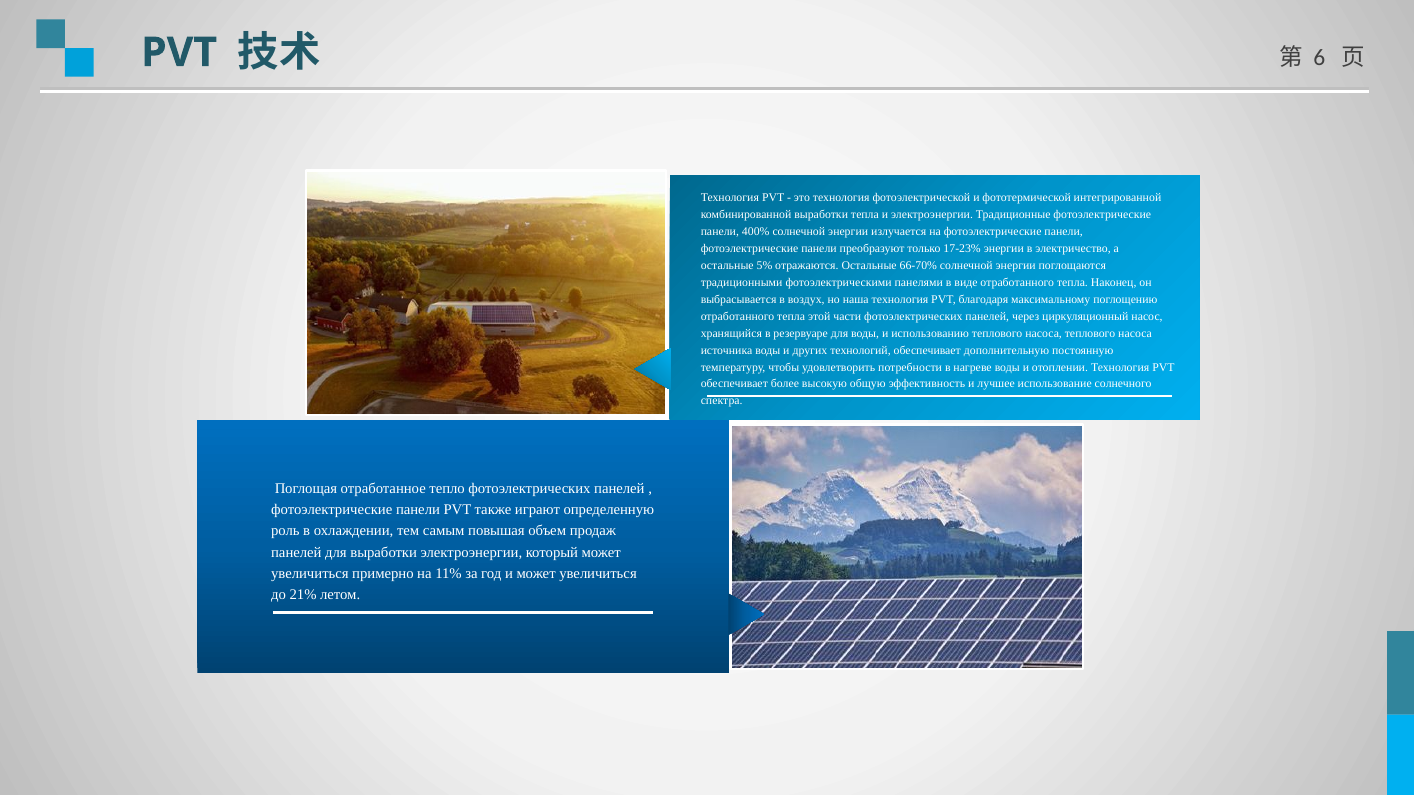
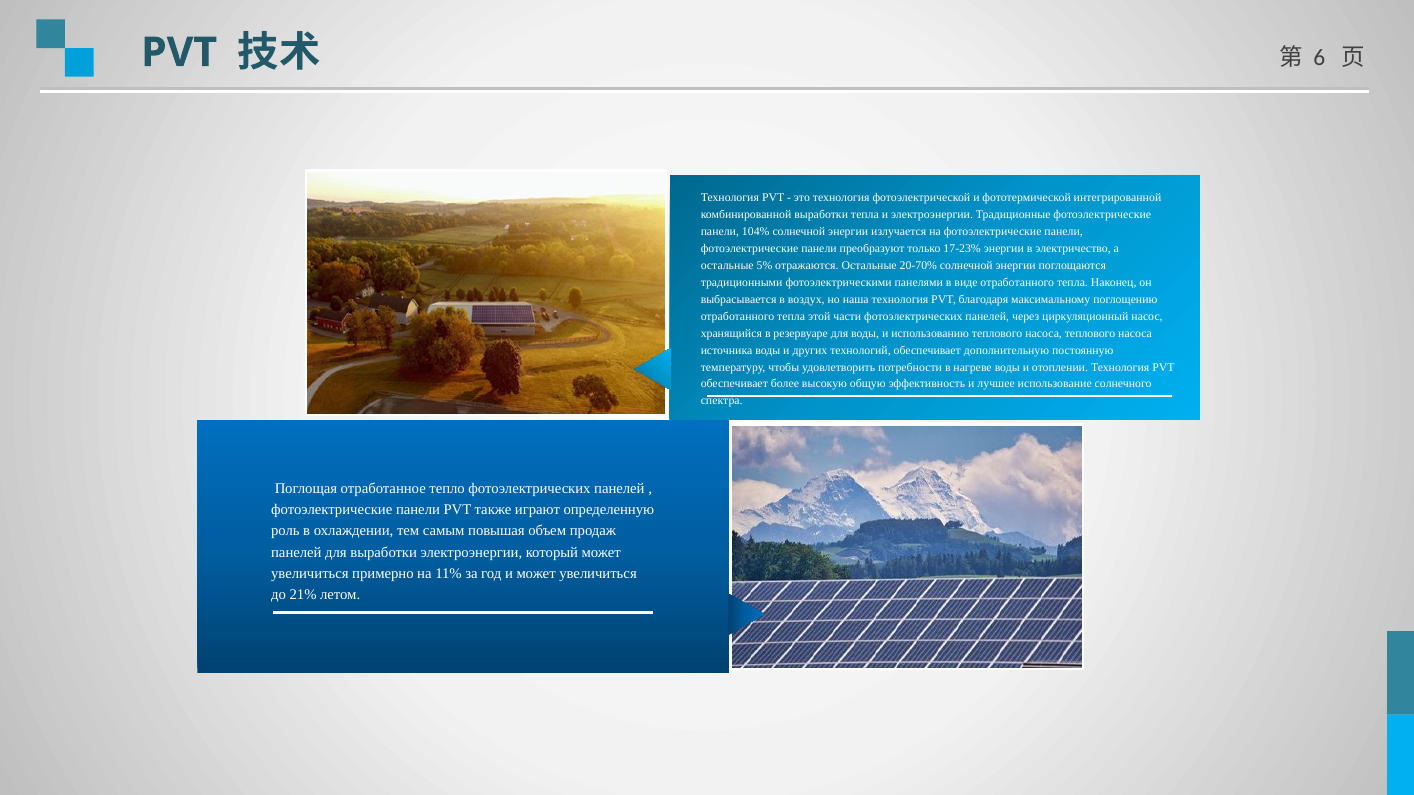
400%: 400% -> 104%
66-70%: 66-70% -> 20-70%
